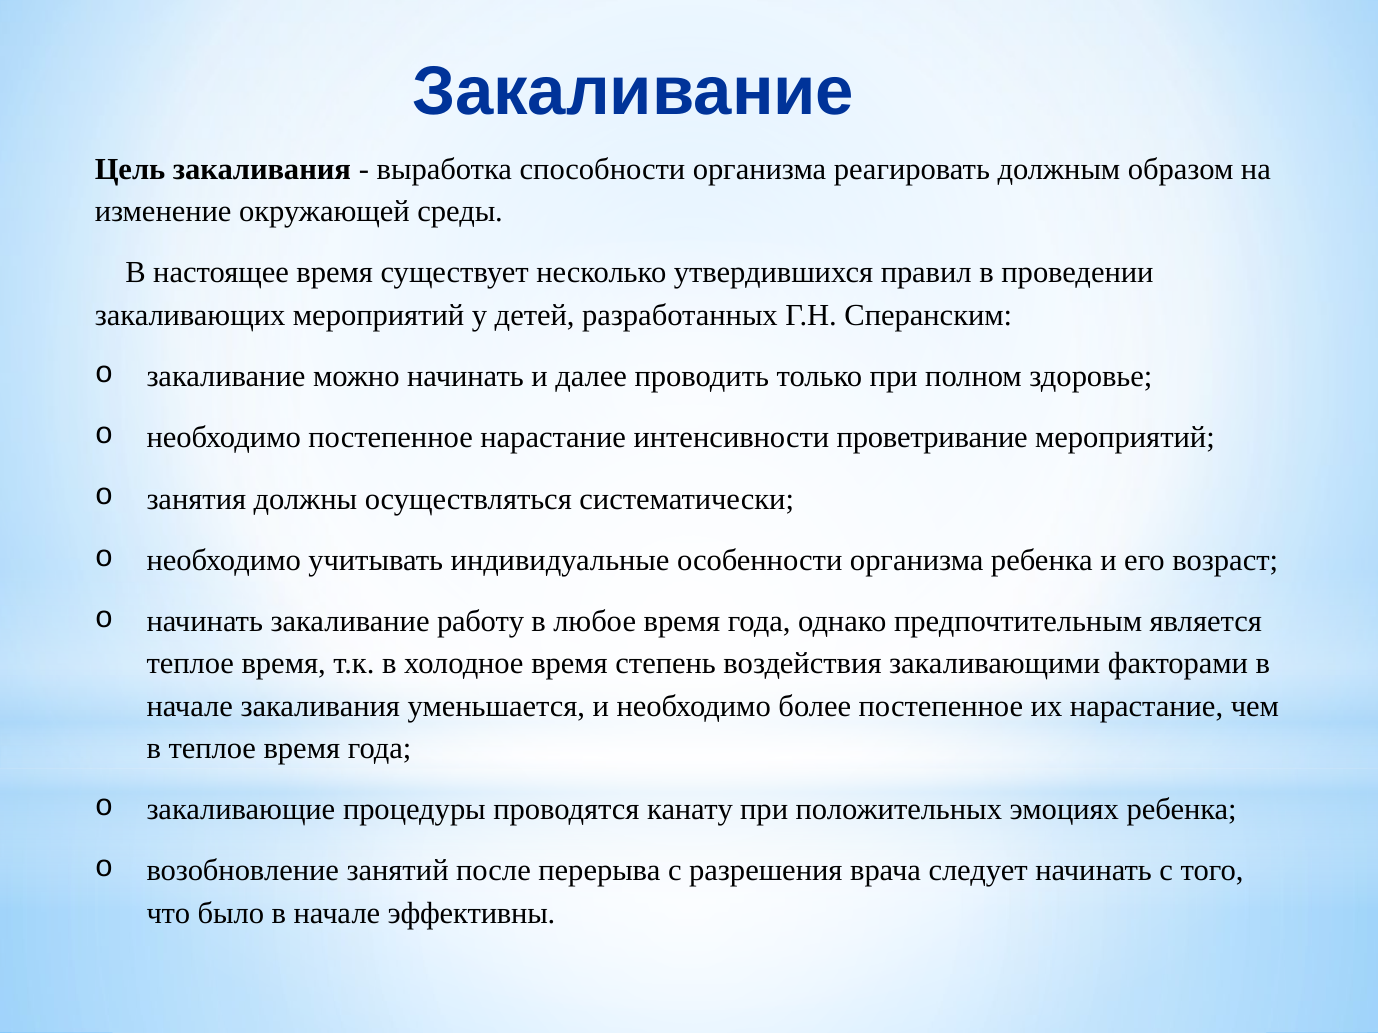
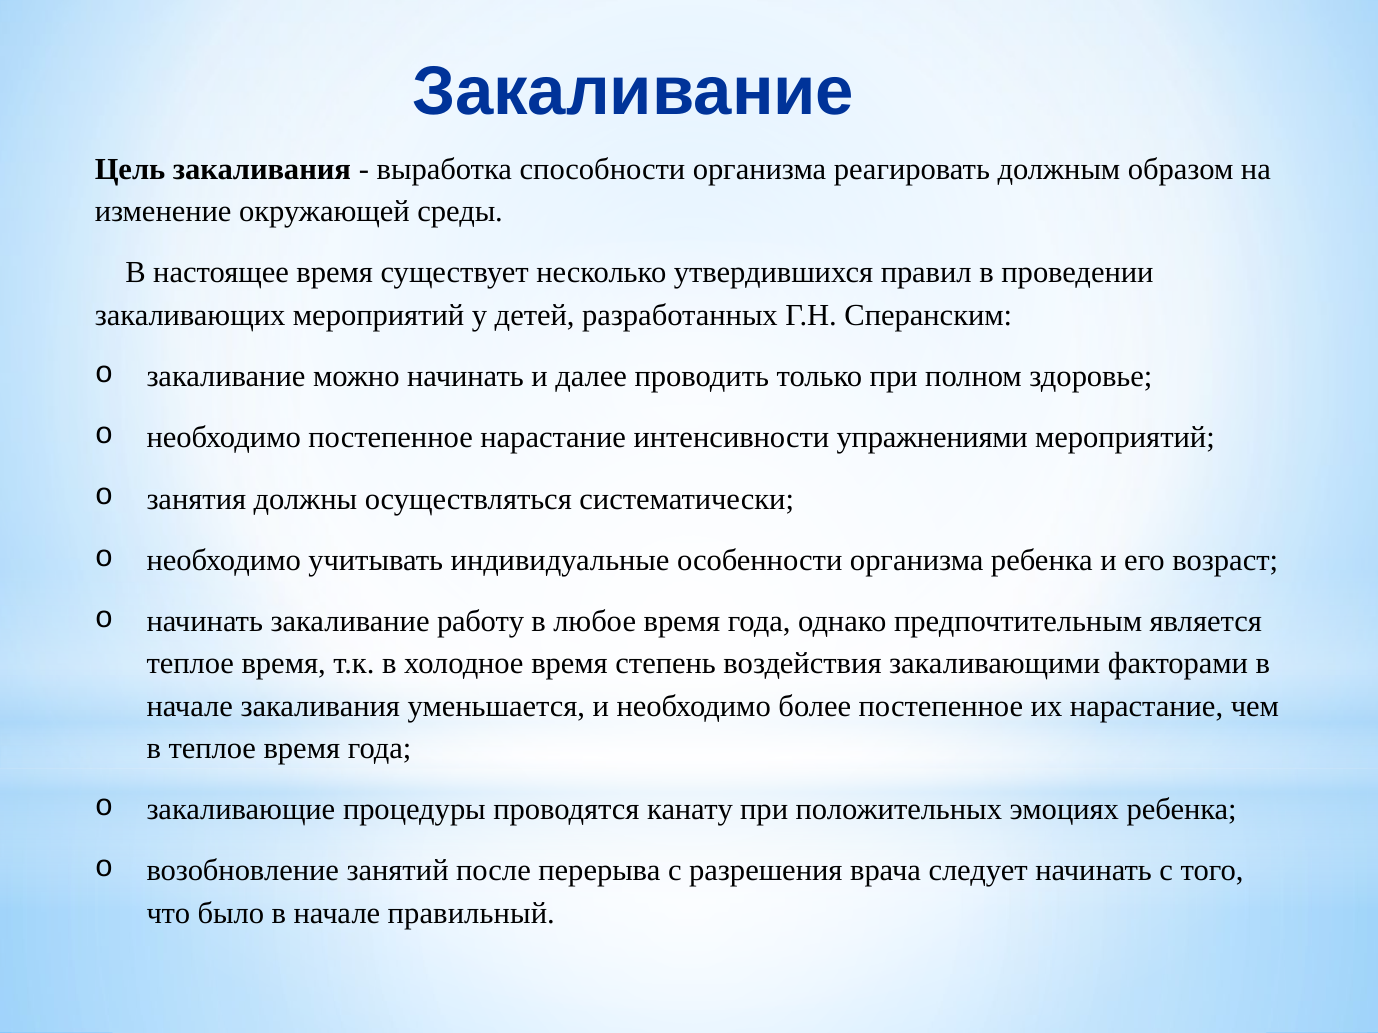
проветривание: проветривание -> упражнениями
эффективны: эффективны -> правильный
